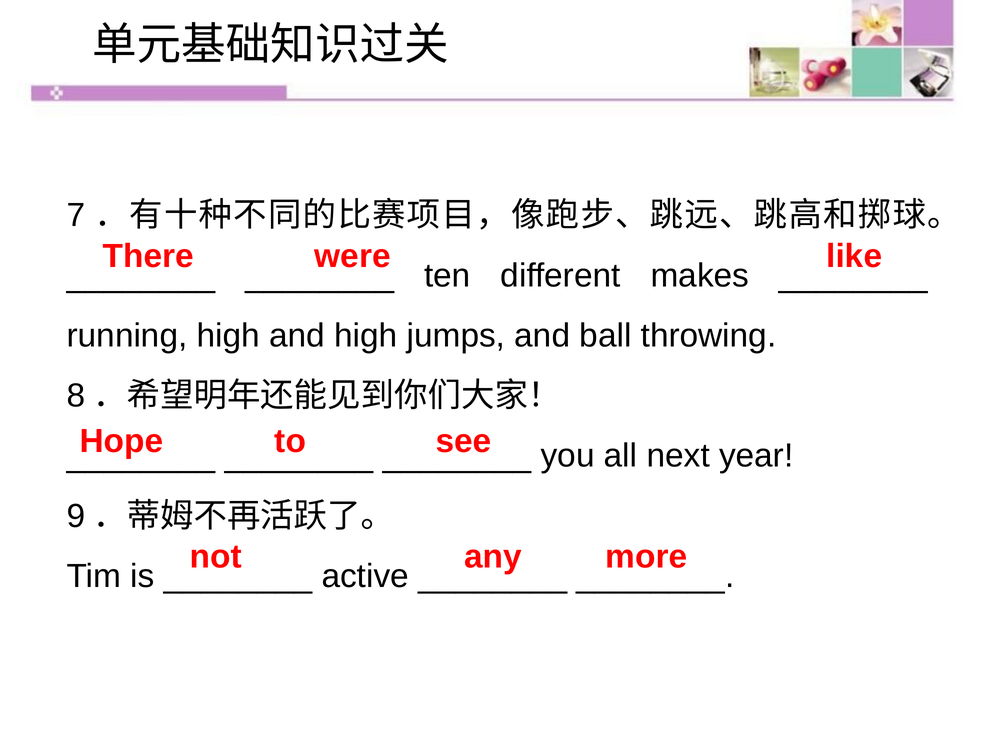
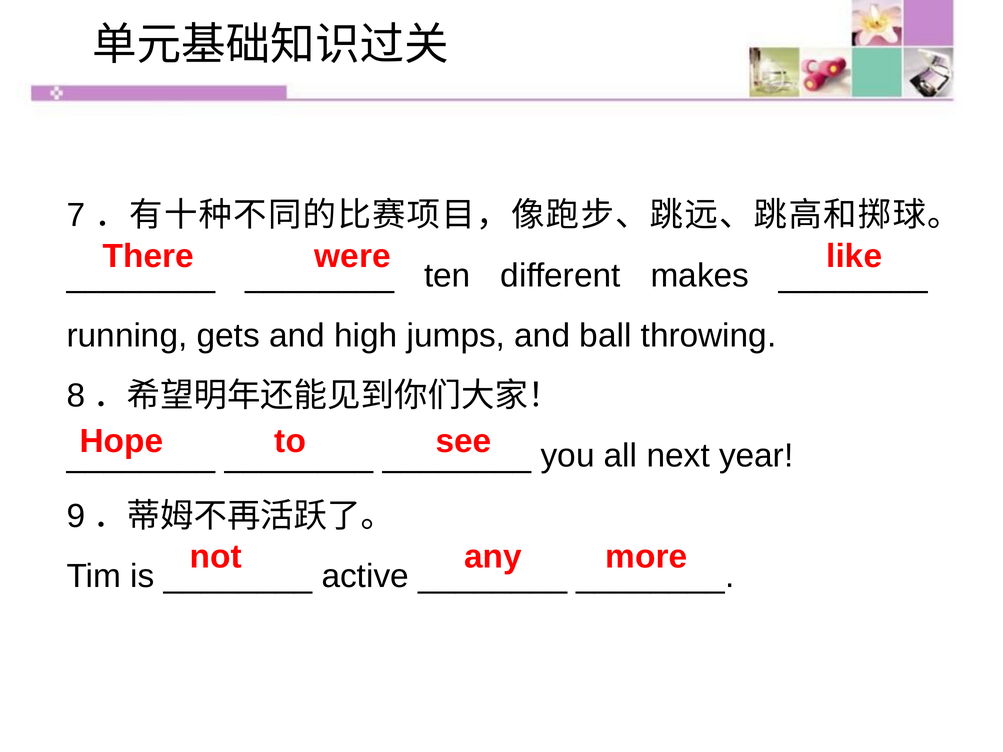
running high: high -> gets
